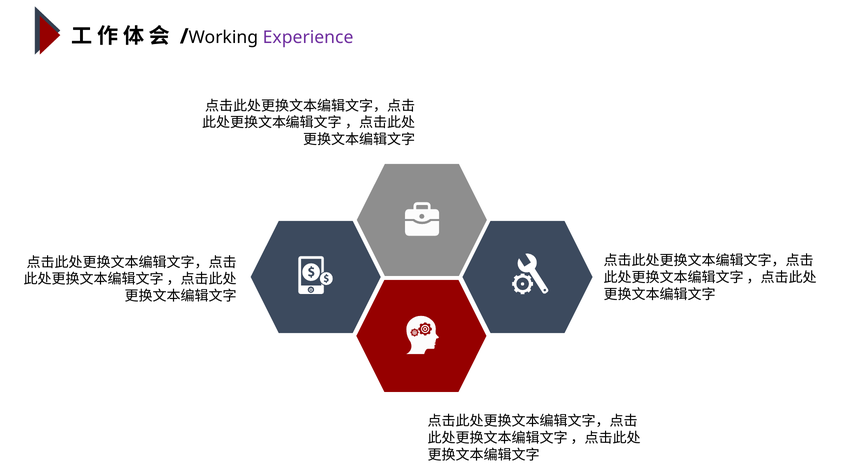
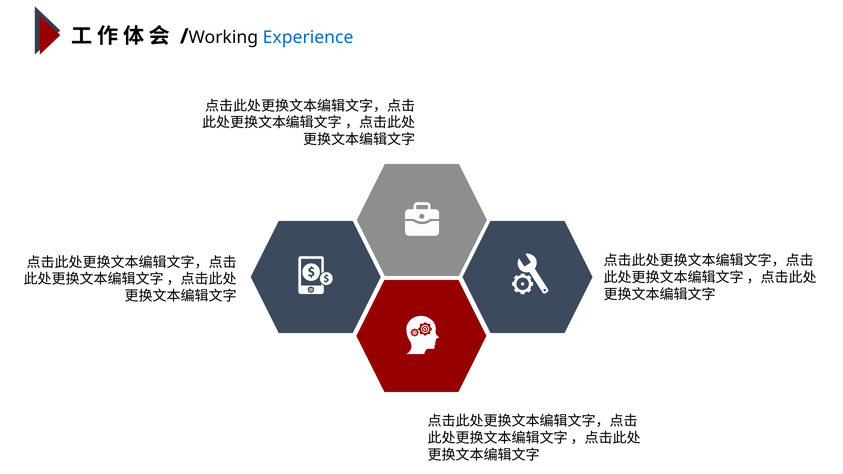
Experience colour: purple -> blue
